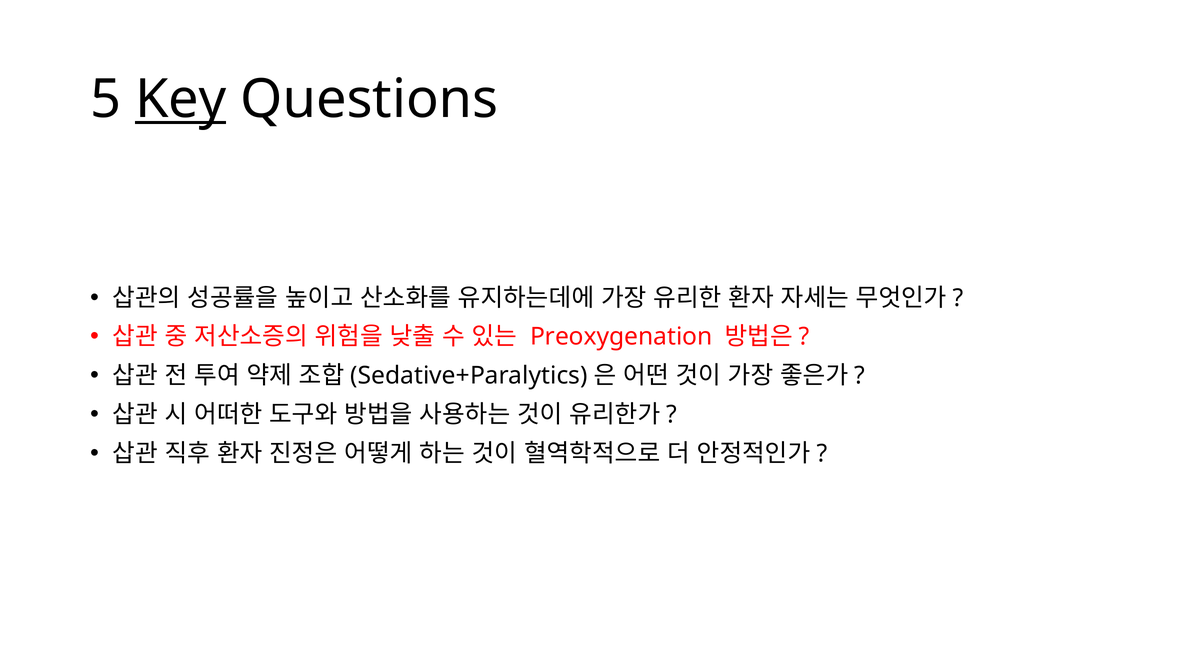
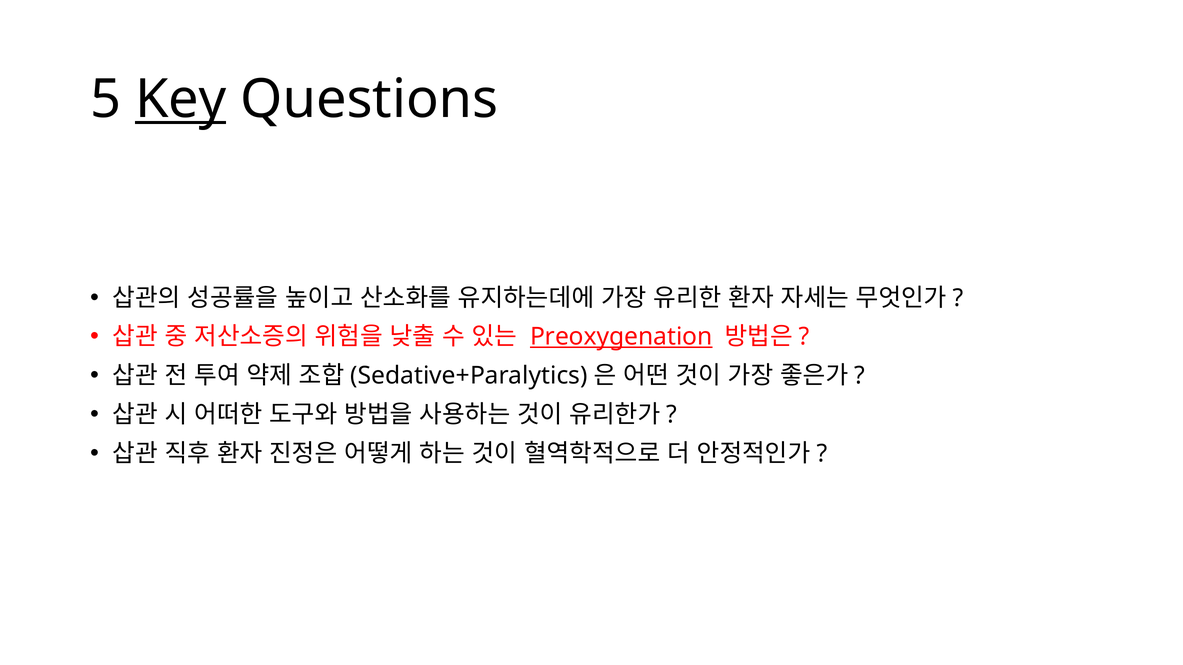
Preoxygenation underline: none -> present
